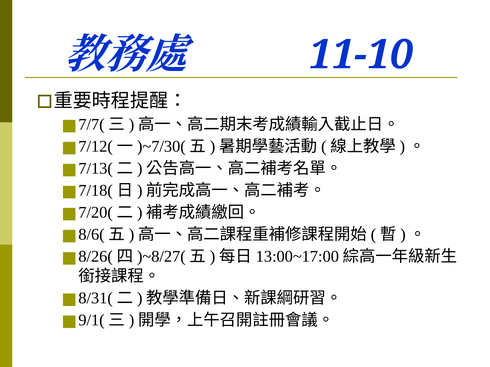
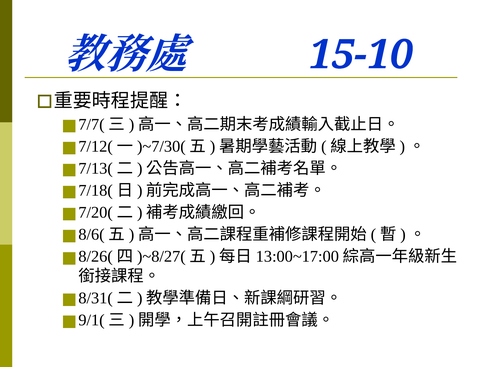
11-10: 11-10 -> 15-10
